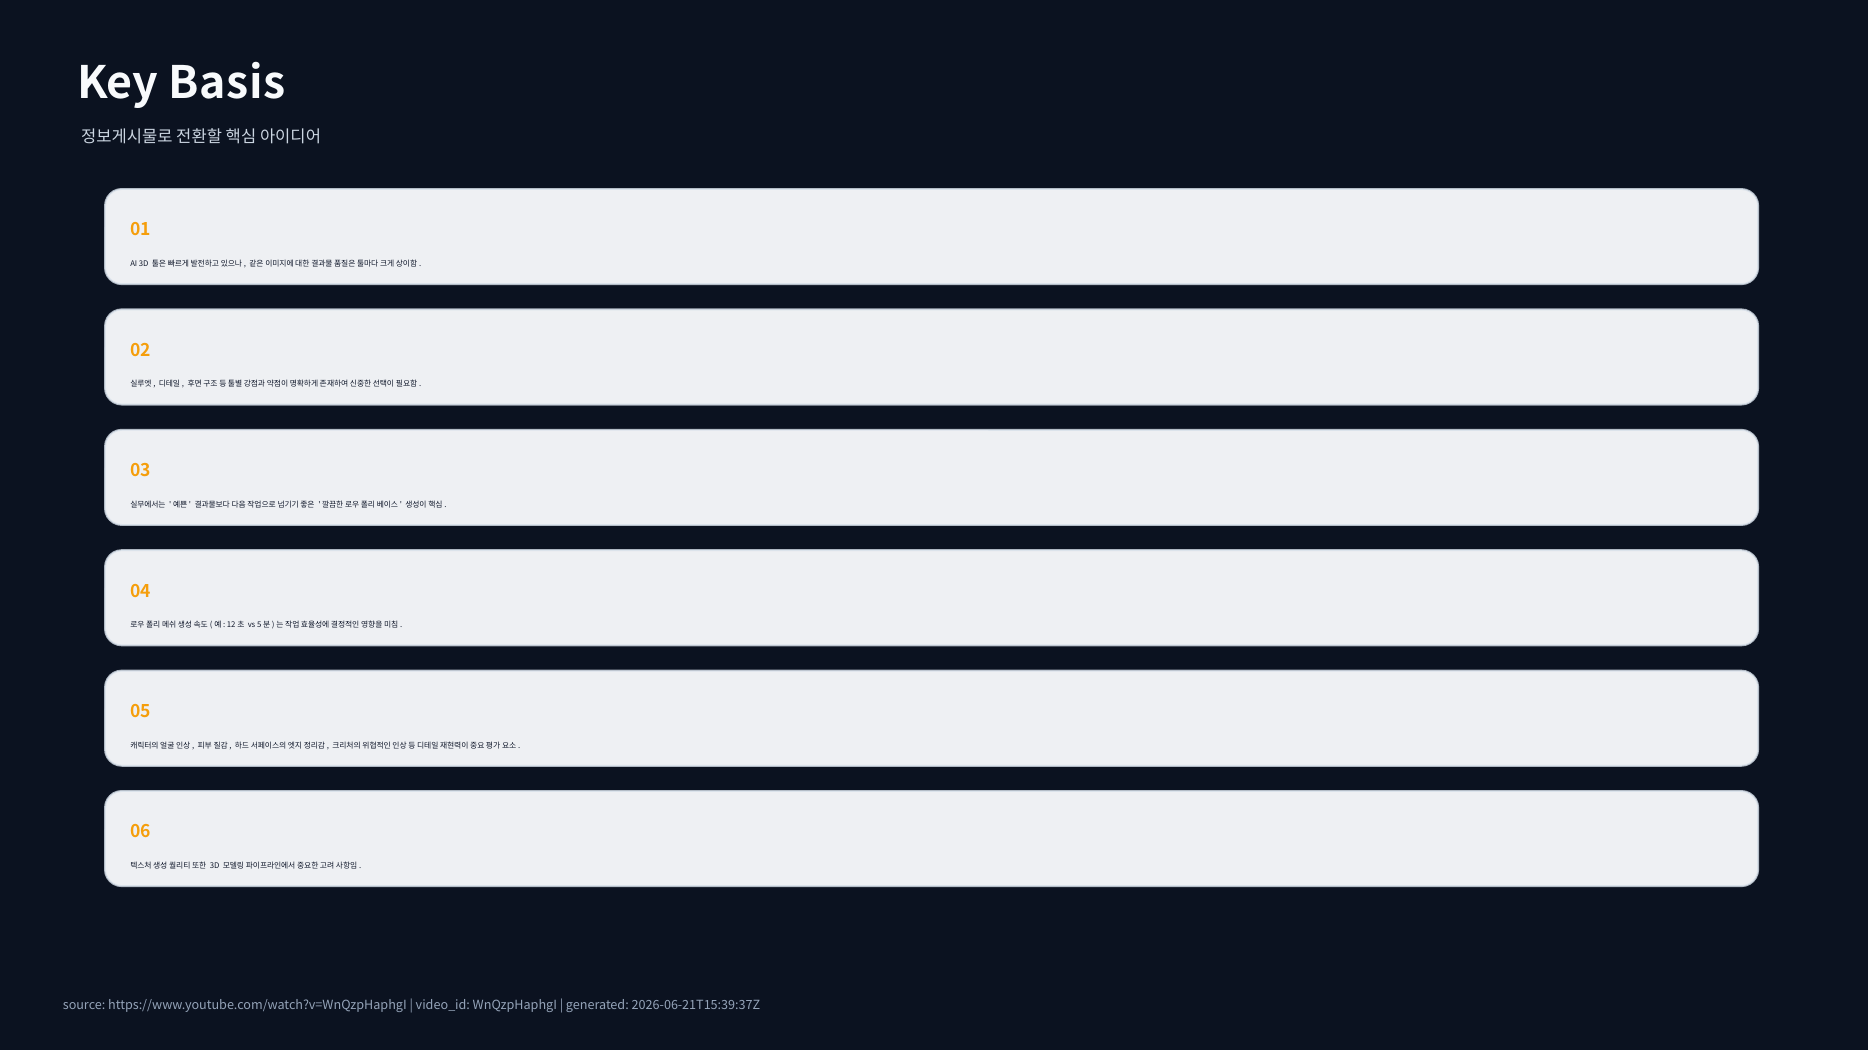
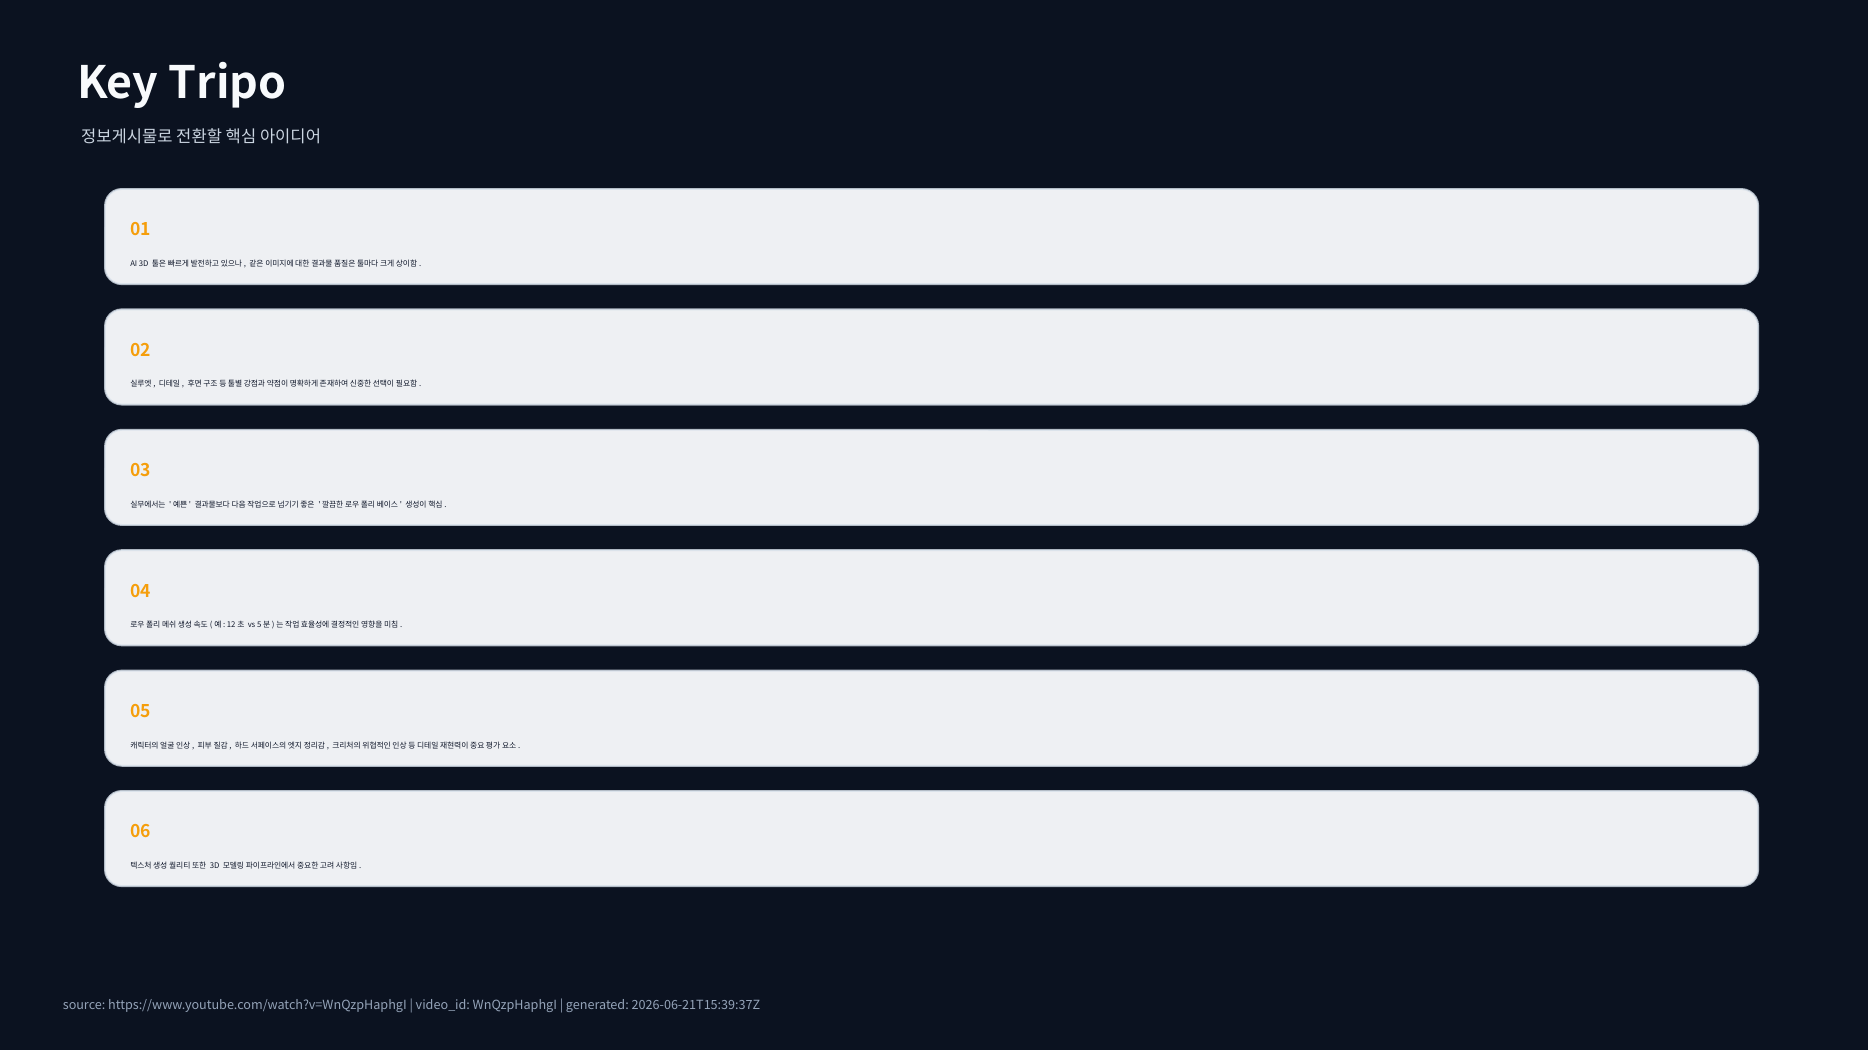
Basis: Basis -> Tripo
